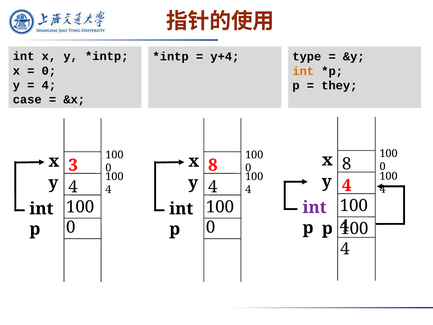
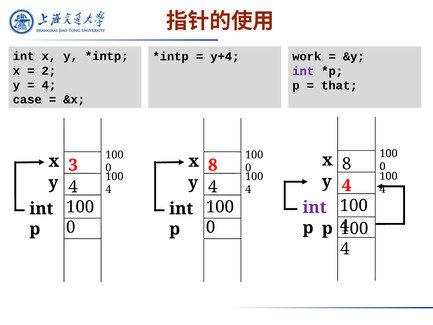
type: type -> work
0 at (49, 71): 0 -> 2
int at (303, 71) colour: orange -> purple
they: they -> that
